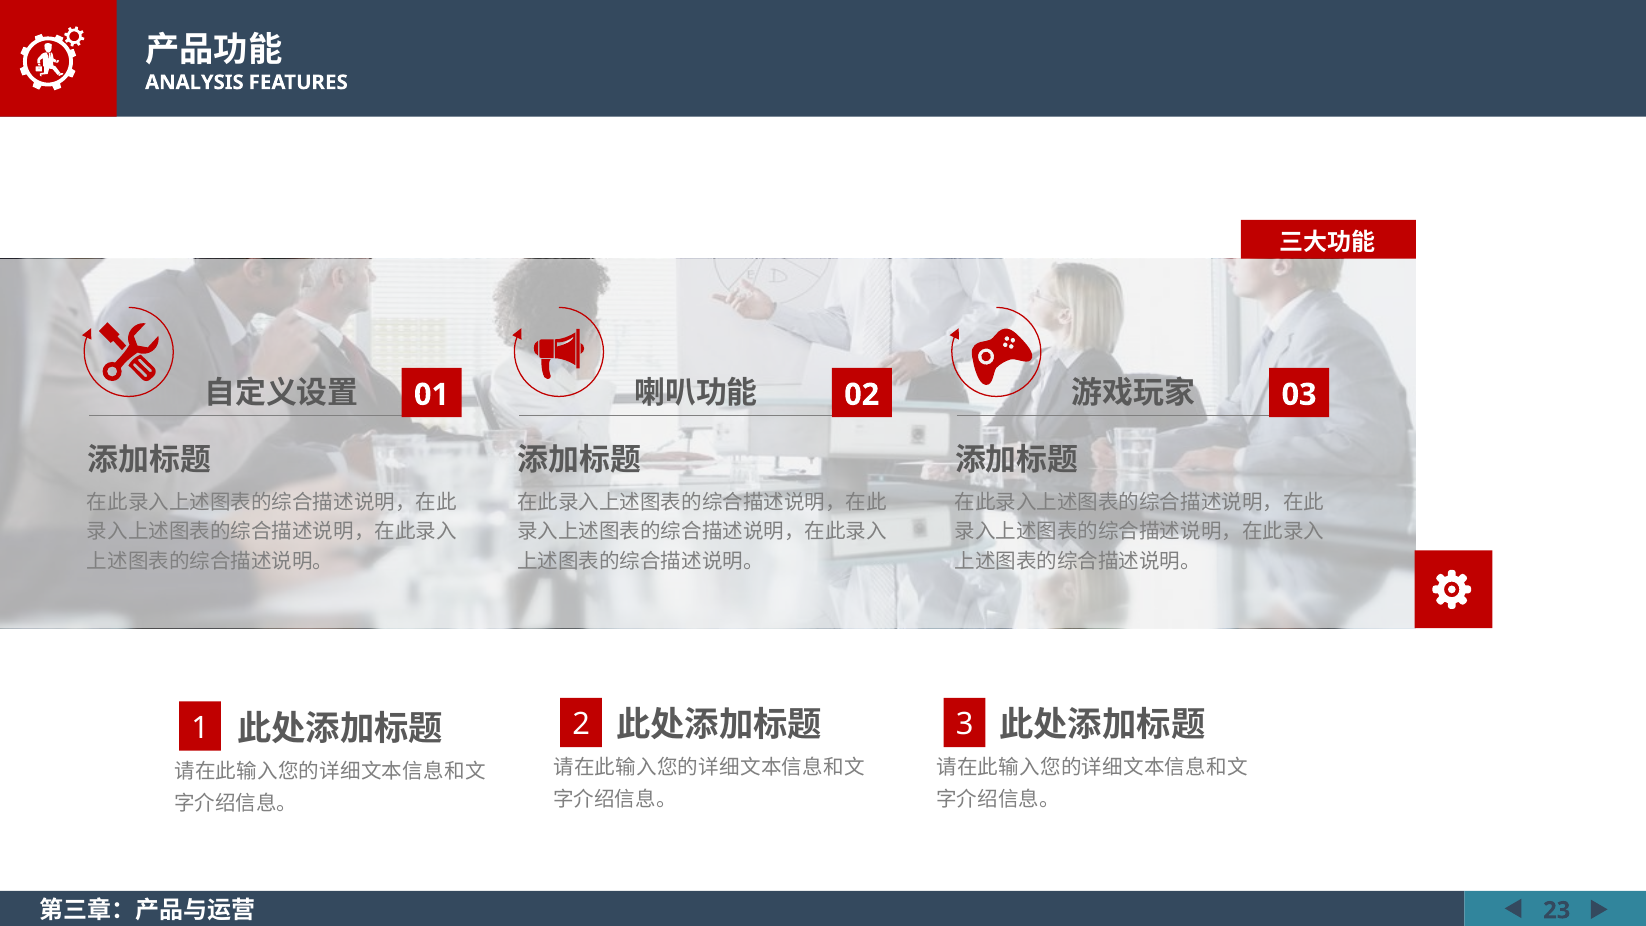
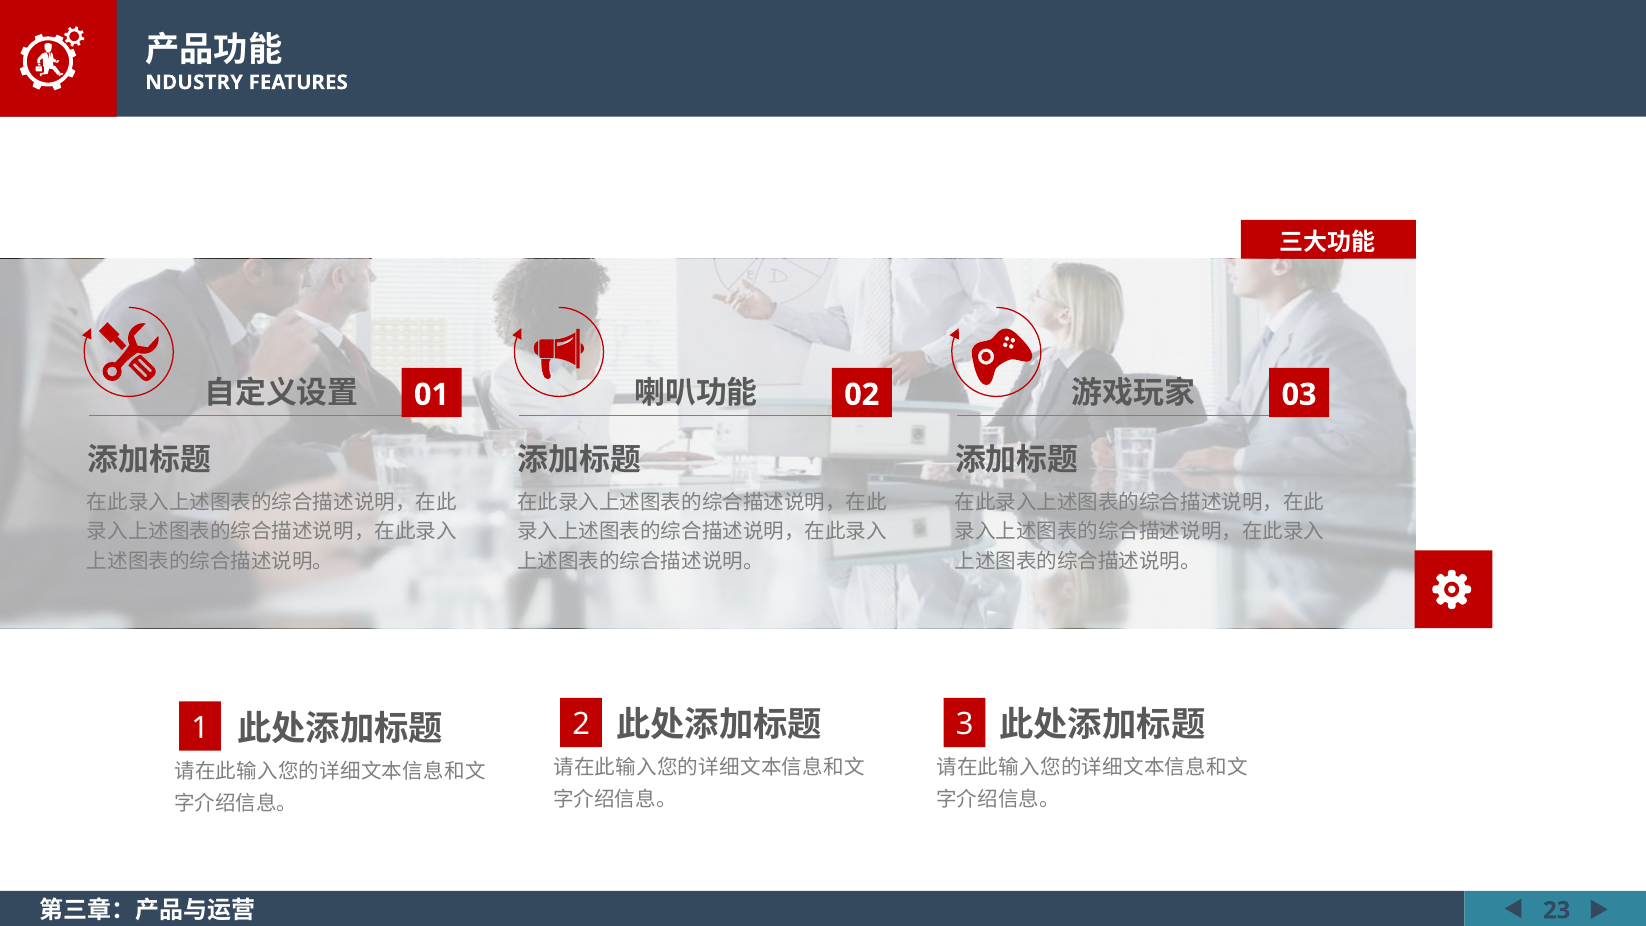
ANALYSIS: ANALYSIS -> NDUSTRY
